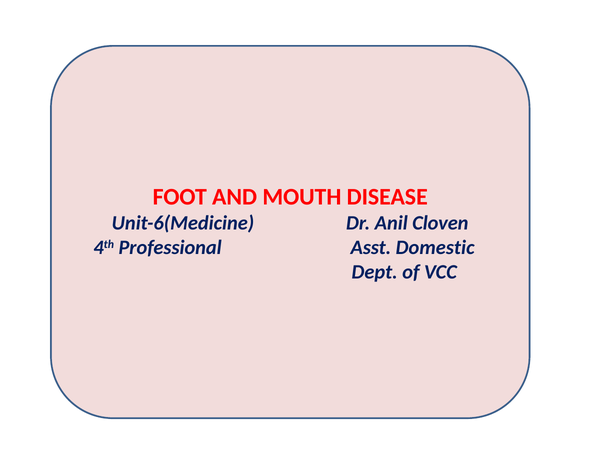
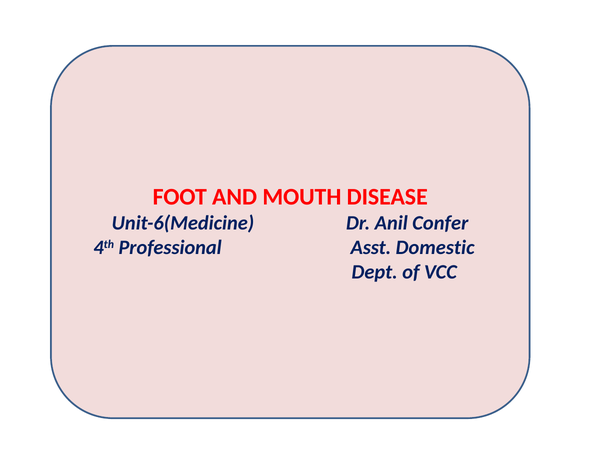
Cloven: Cloven -> Confer
